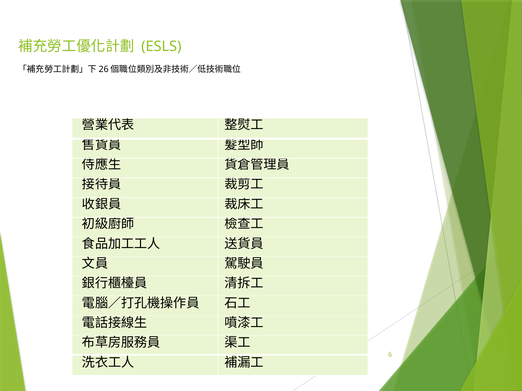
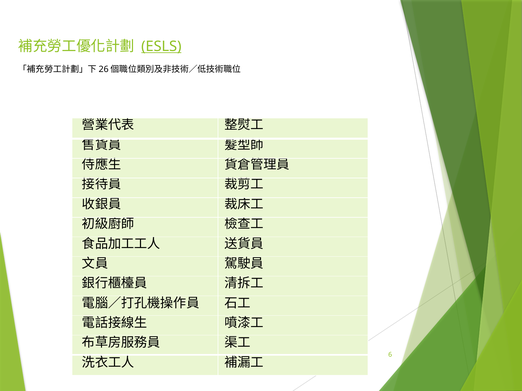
ESLS underline: none -> present
